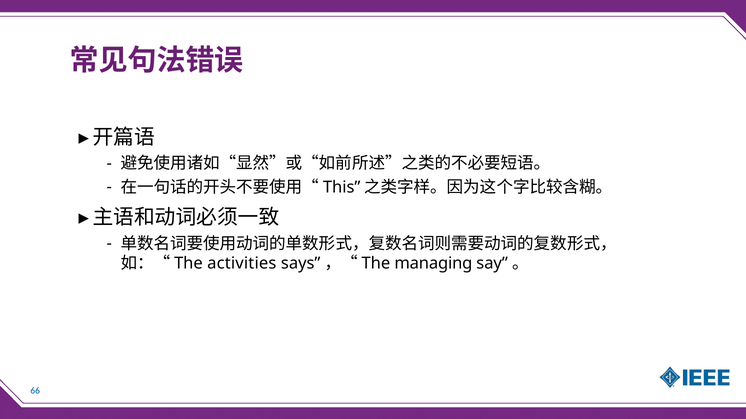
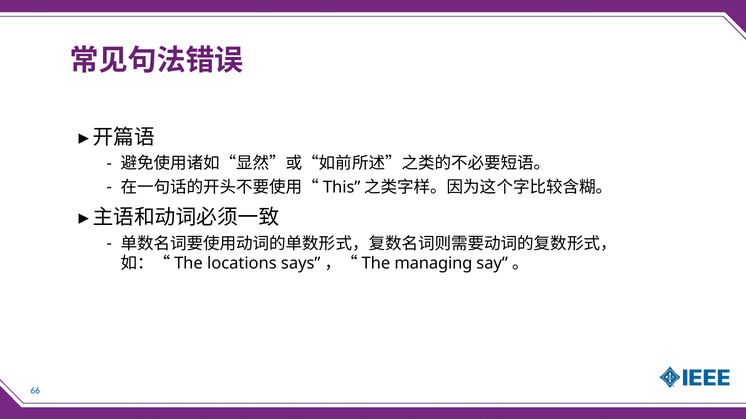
activities: activities -> locations
